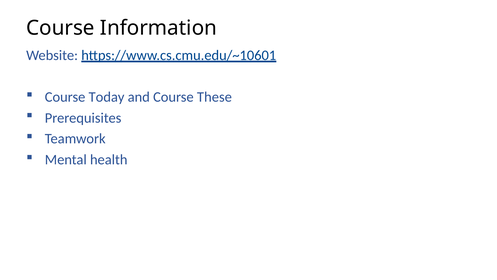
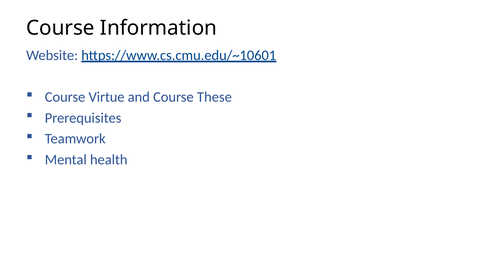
Today: Today -> Virtue
